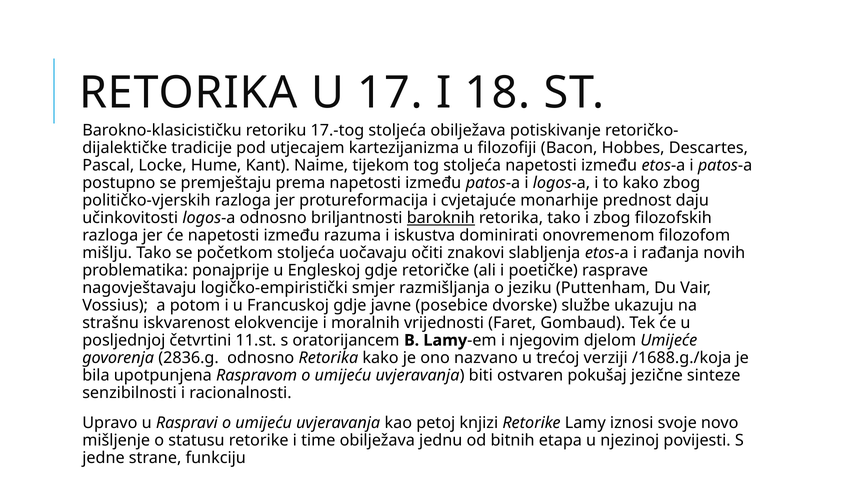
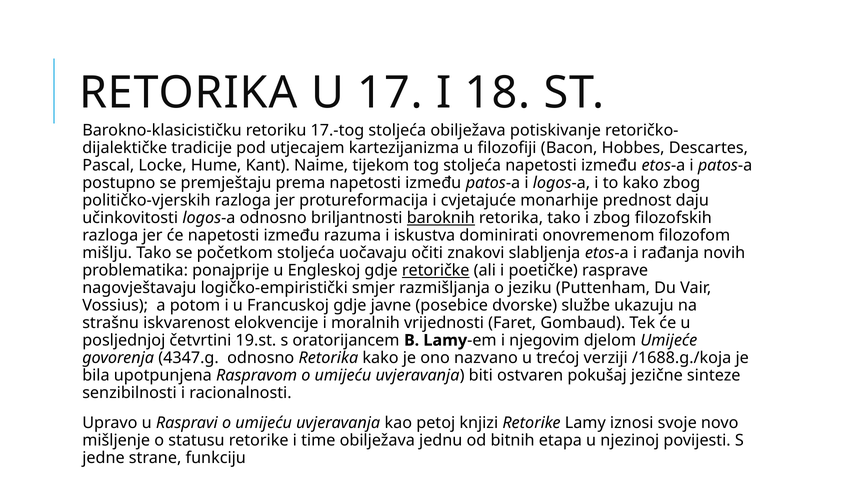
retoričke underline: none -> present
11.st: 11.st -> 19.st
2836.g: 2836.g -> 4347.g
